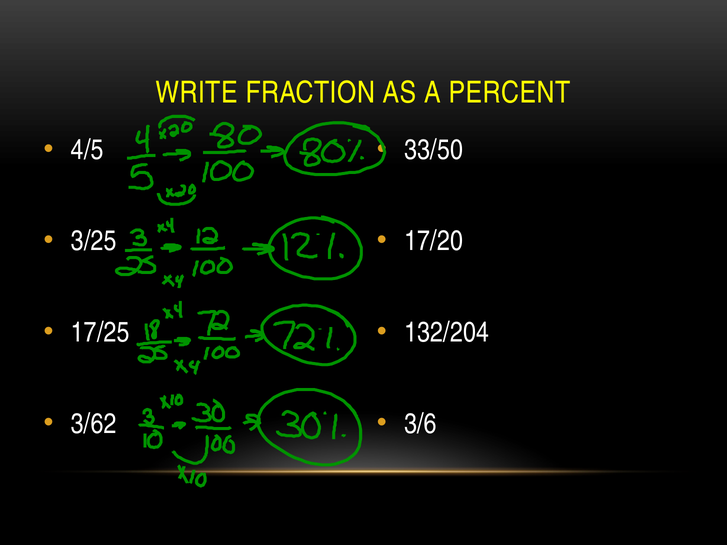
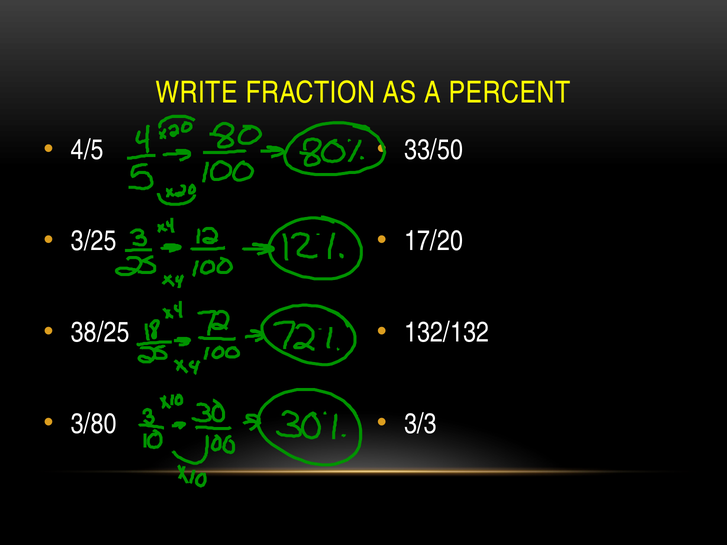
17/25: 17/25 -> 38/25
132/204: 132/204 -> 132/132
3/62: 3/62 -> 3/80
3/6: 3/6 -> 3/3
